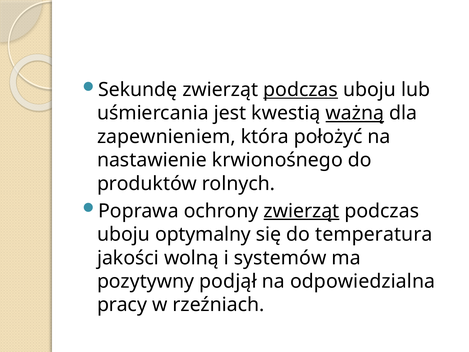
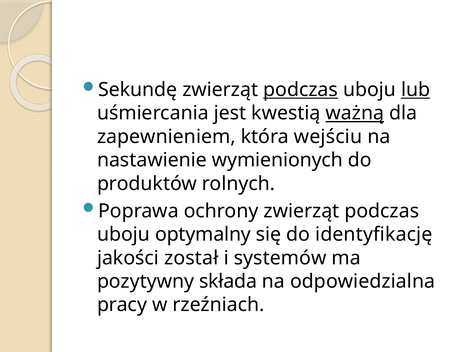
lub underline: none -> present
położyć: położyć -> wejściu
krwionośnego: krwionośnego -> wymienionych
zwierząt at (301, 211) underline: present -> none
temperatura: temperatura -> identyfikację
wolną: wolną -> został
podjął: podjął -> składa
